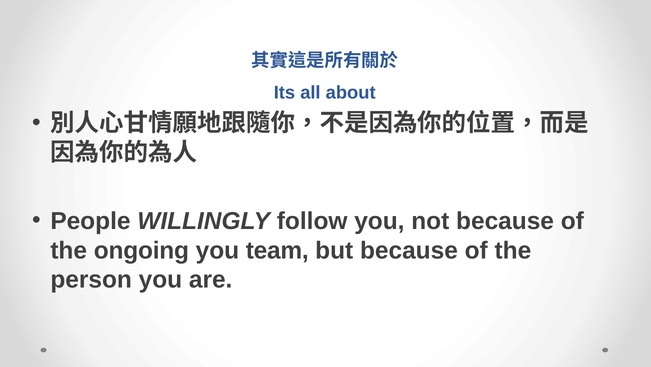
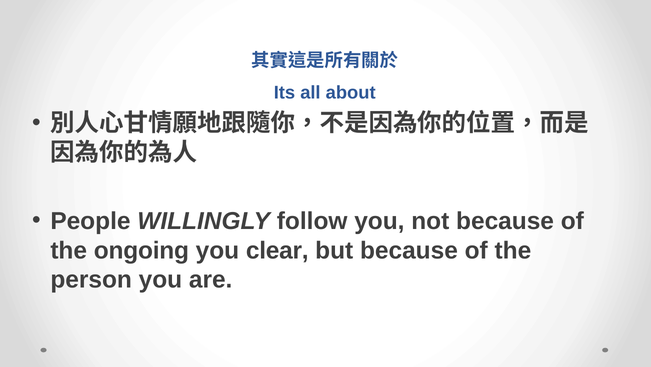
team: team -> clear
